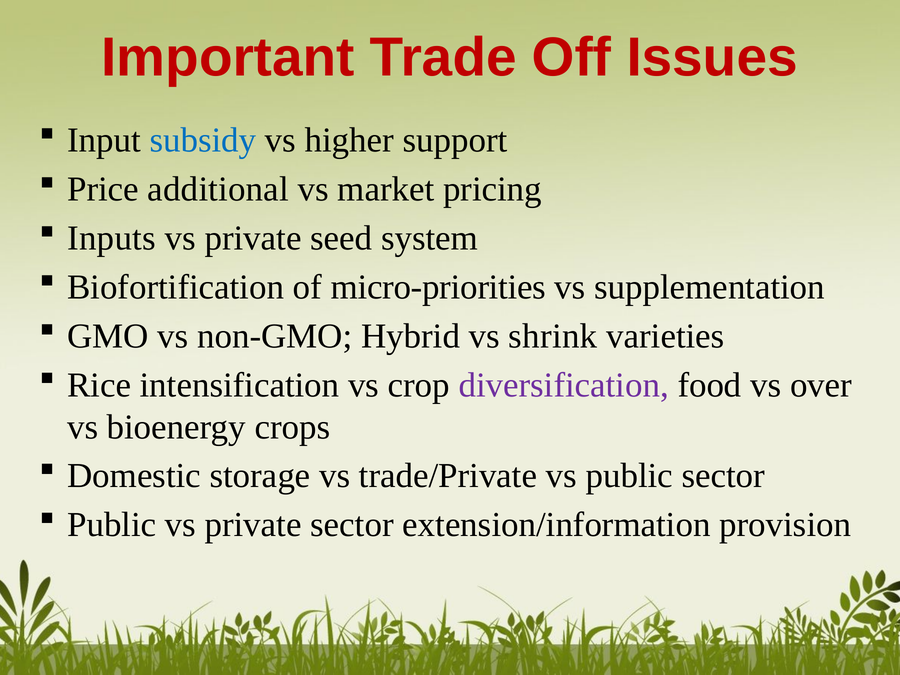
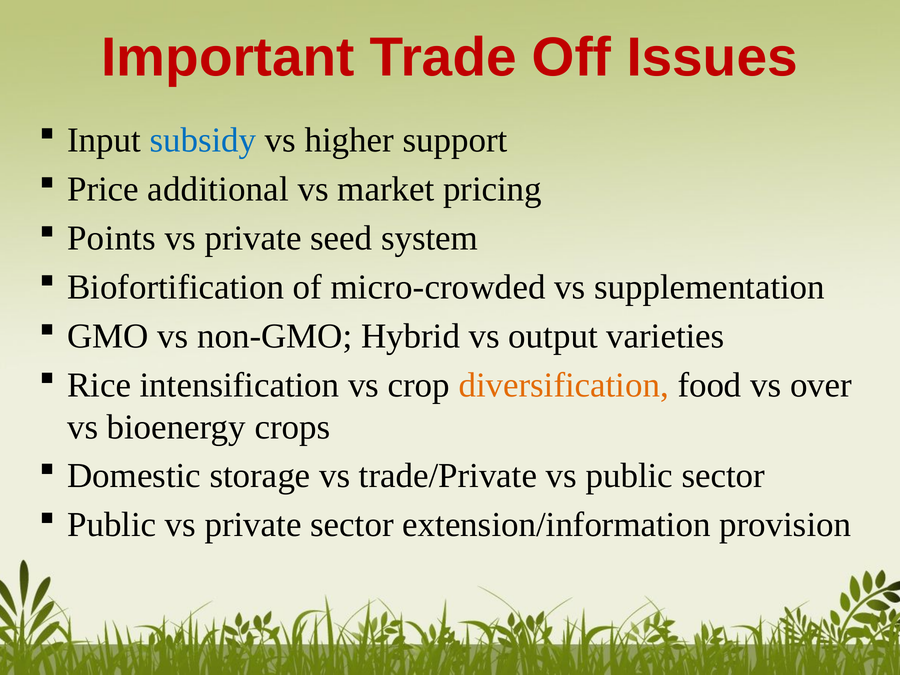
Inputs: Inputs -> Points
micro-priorities: micro-priorities -> micro-crowded
shrink: shrink -> output
diversification colour: purple -> orange
